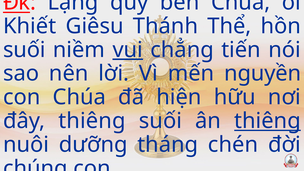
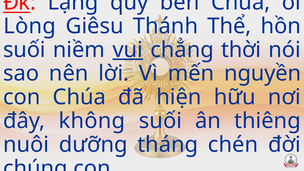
Khiết: Khiết -> Lòng
tiến: tiến -> thời
đây thiêng: thiêng -> không
thiêng at (268, 121) underline: present -> none
